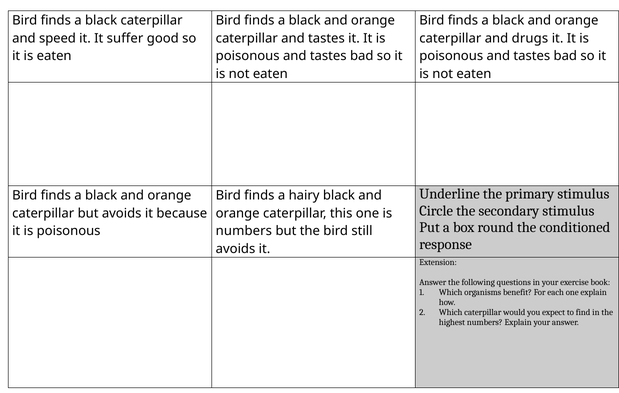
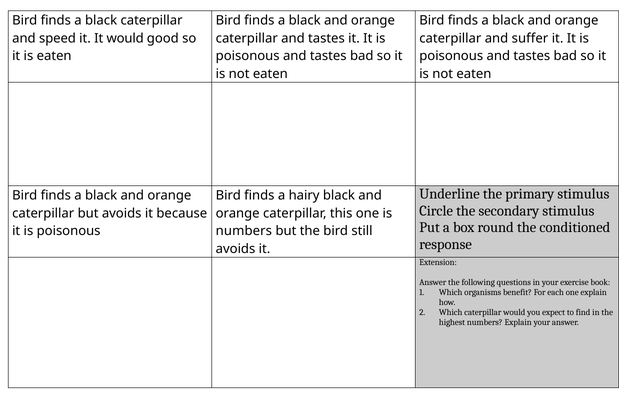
It suffer: suffer -> would
drugs: drugs -> suffer
